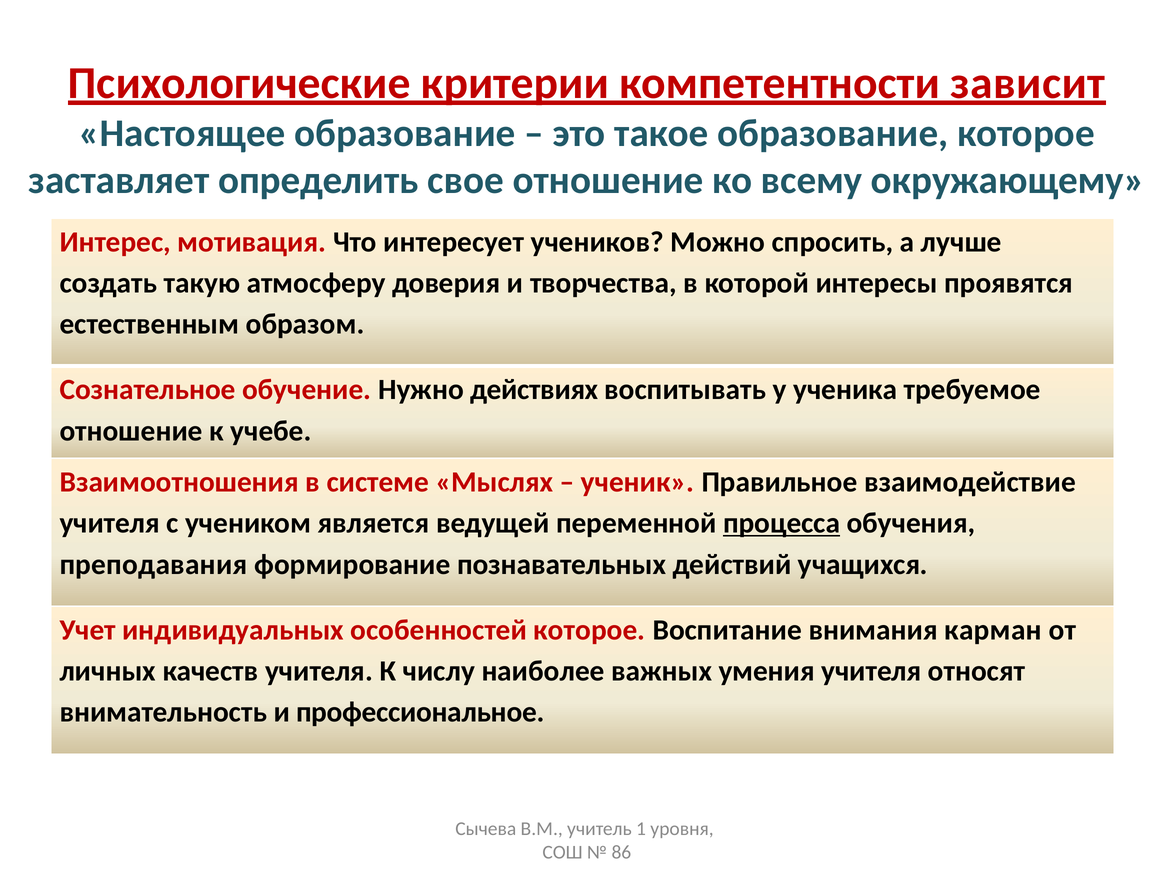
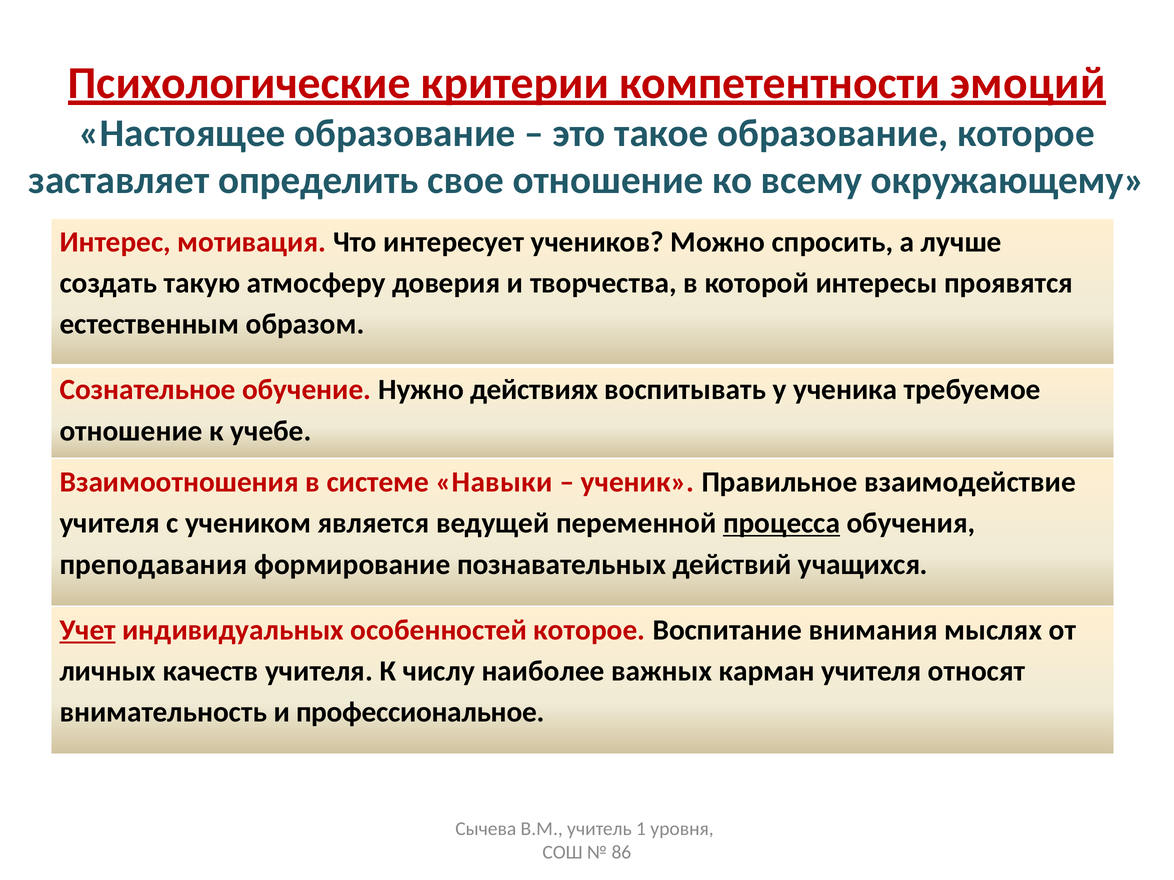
зависит: зависит -> эмоций
Мыслях: Мыслях -> Навыки
Учет underline: none -> present
карман: карман -> мыслях
умения: умения -> карман
